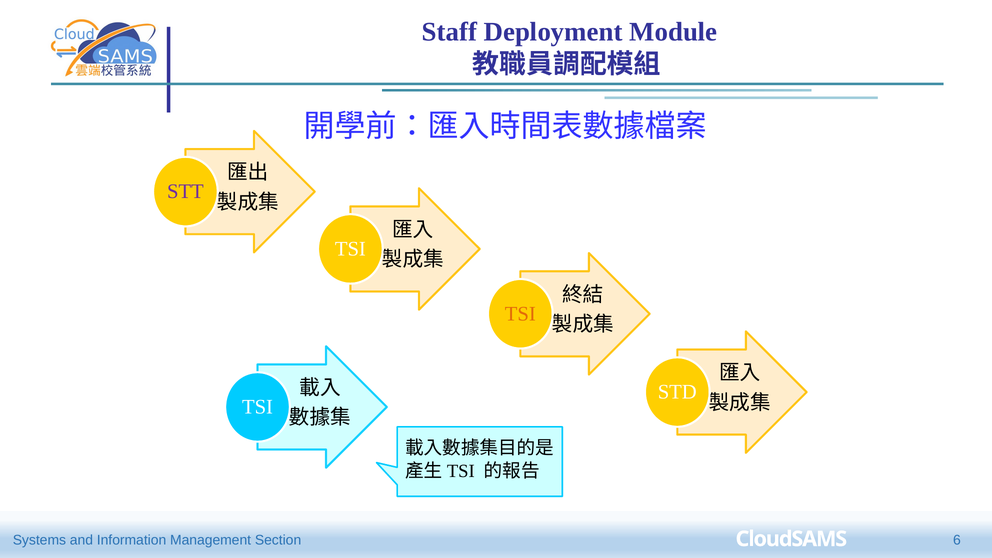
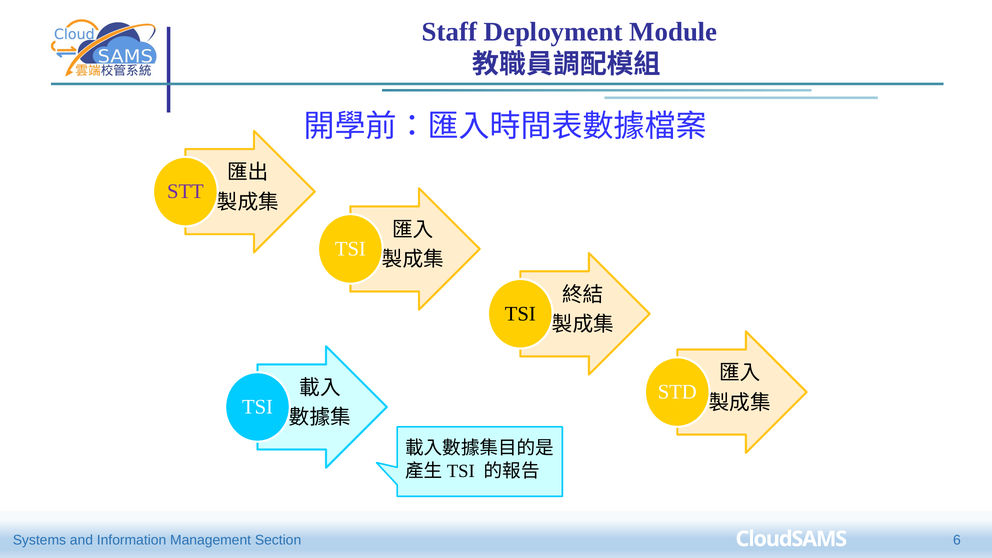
TSI at (520, 314) colour: orange -> black
